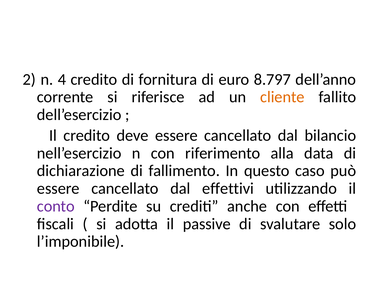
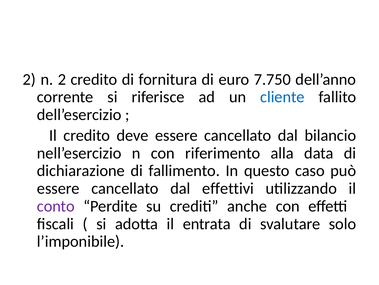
n 4: 4 -> 2
8.797: 8.797 -> 7.750
cliente colour: orange -> blue
passive: passive -> entrata
